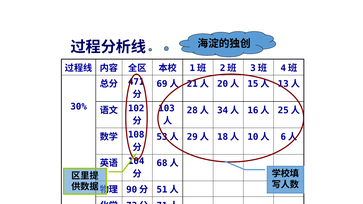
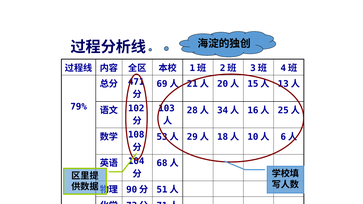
30%: 30% -> 79%
